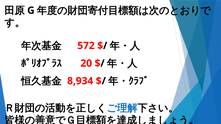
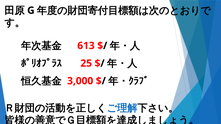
572: 572 -> 613
20: 20 -> 25
8,934: 8,934 -> 3,000
